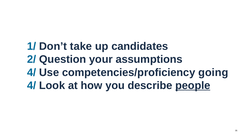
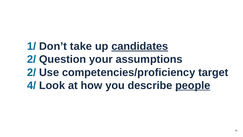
candidates underline: none -> present
4/ at (32, 72): 4/ -> 2/
going: going -> target
